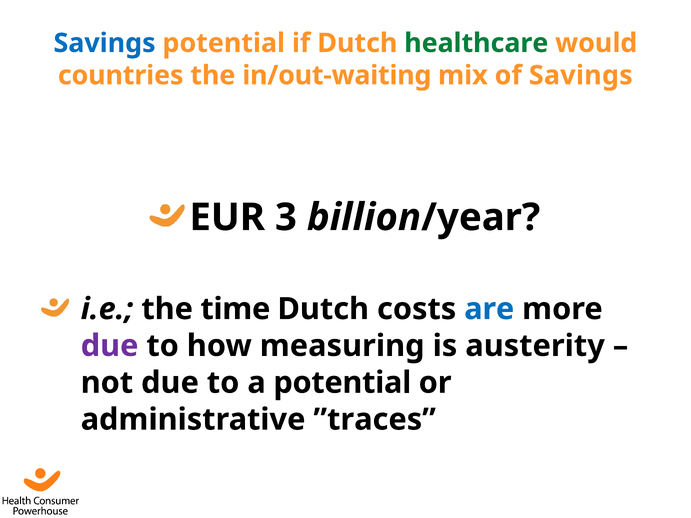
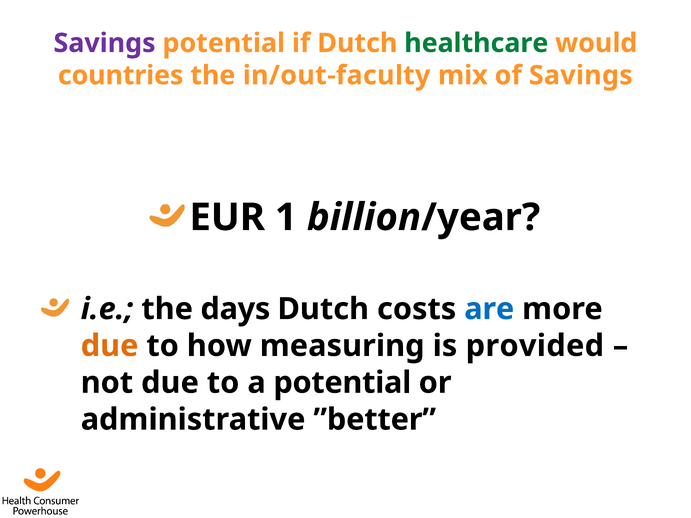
Savings at (105, 43) colour: blue -> purple
in/out-waiting: in/out-waiting -> in/out-faculty
3: 3 -> 1
time: time -> days
due at (110, 346) colour: purple -> orange
austerity: austerity -> provided
”traces: ”traces -> ”better
